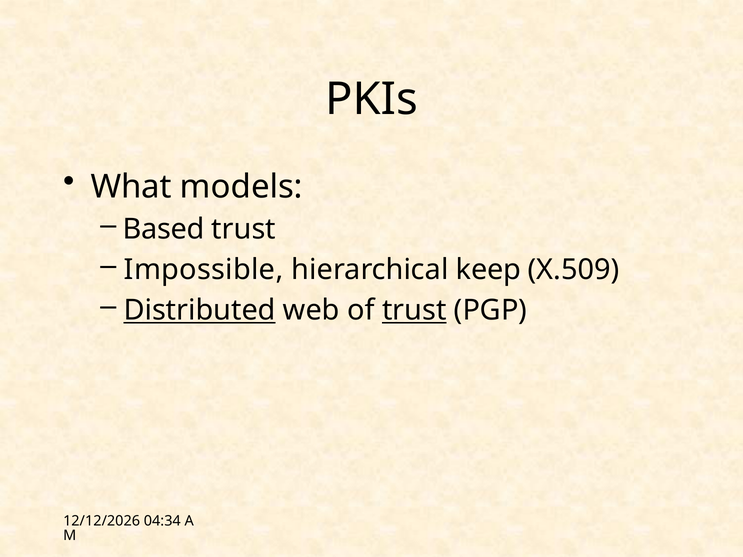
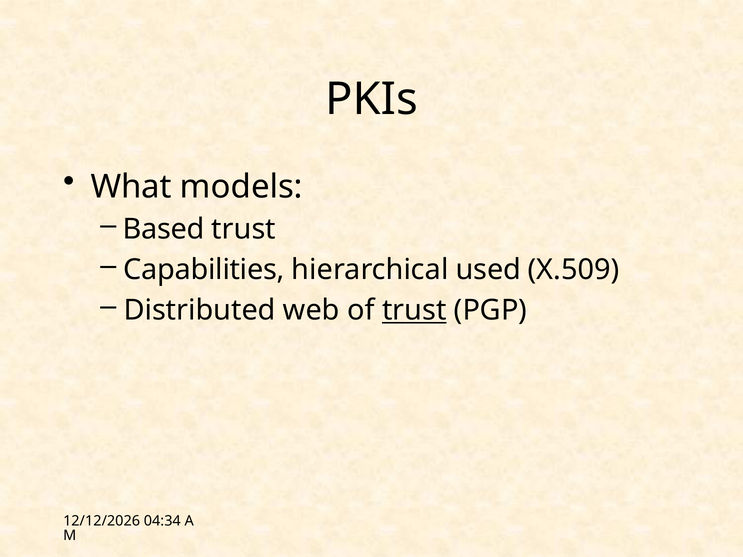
Impossible: Impossible -> Capabilities
keep: keep -> used
Distributed underline: present -> none
